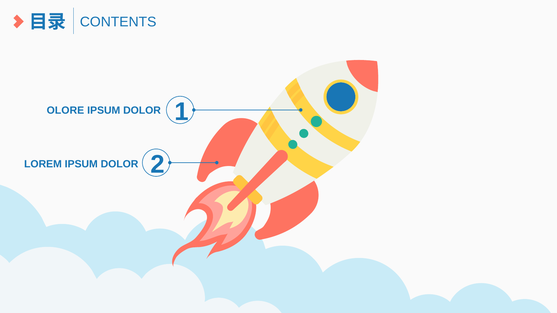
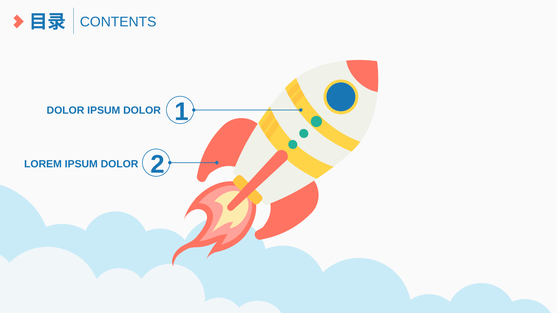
OLORE at (65, 111): OLORE -> DOLOR
